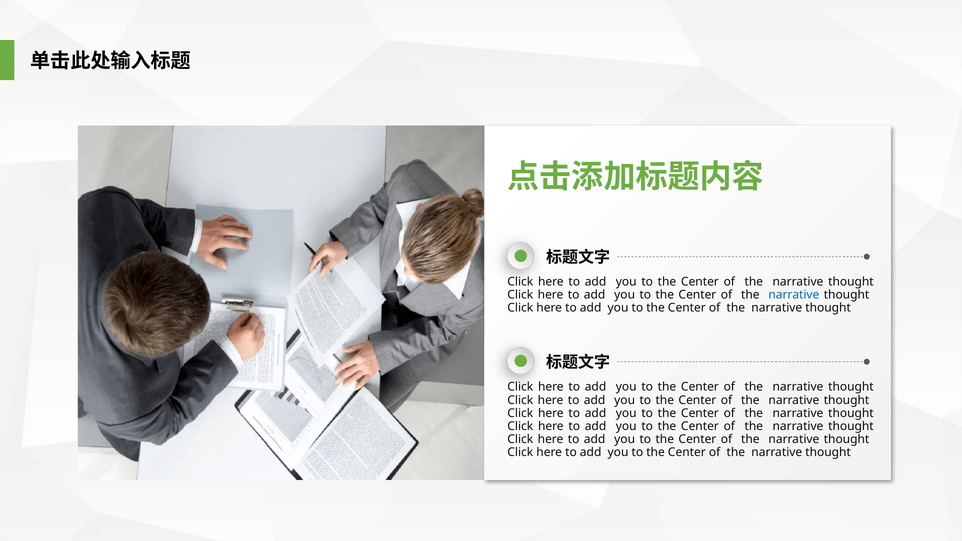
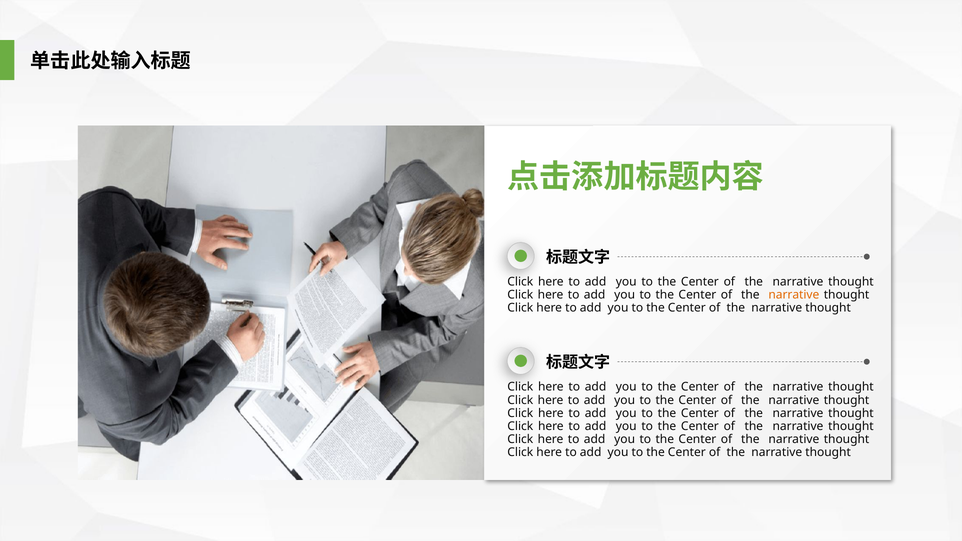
narrative at (794, 295) colour: blue -> orange
